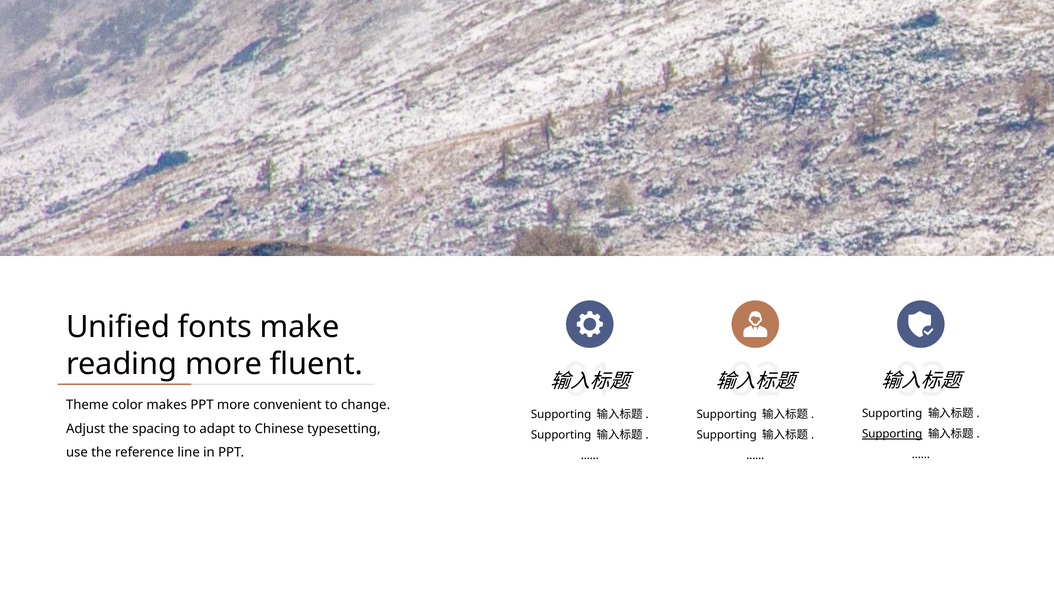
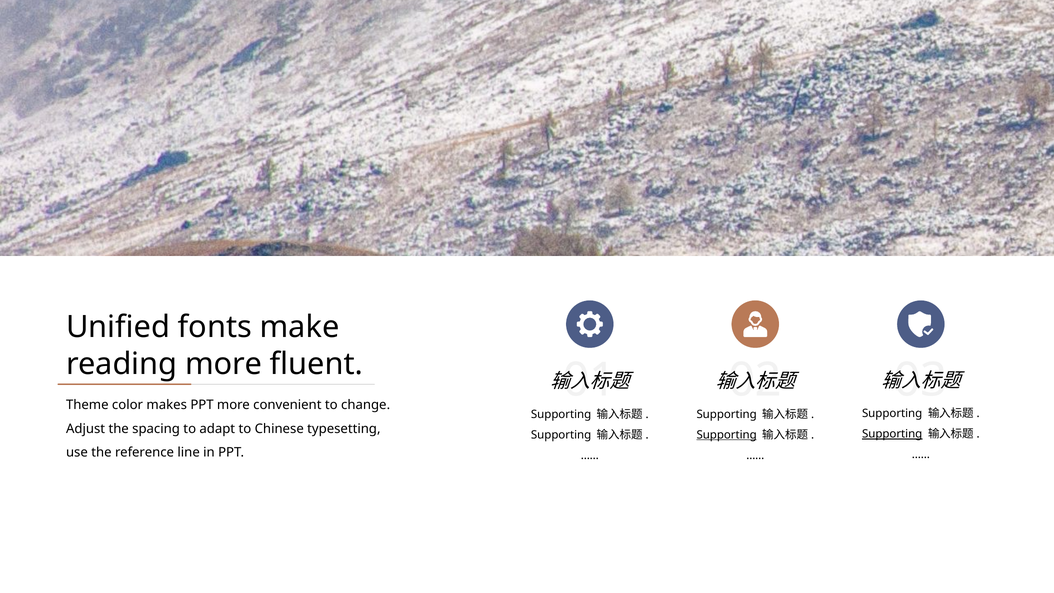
Supporting at (727, 435) underline: none -> present
